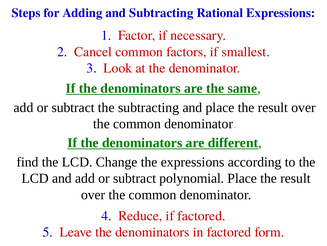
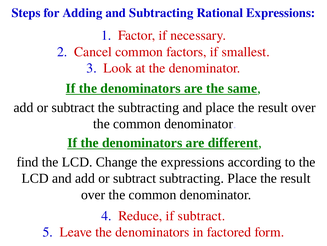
subtract polynomial: polynomial -> subtracting
if factored: factored -> subtract
